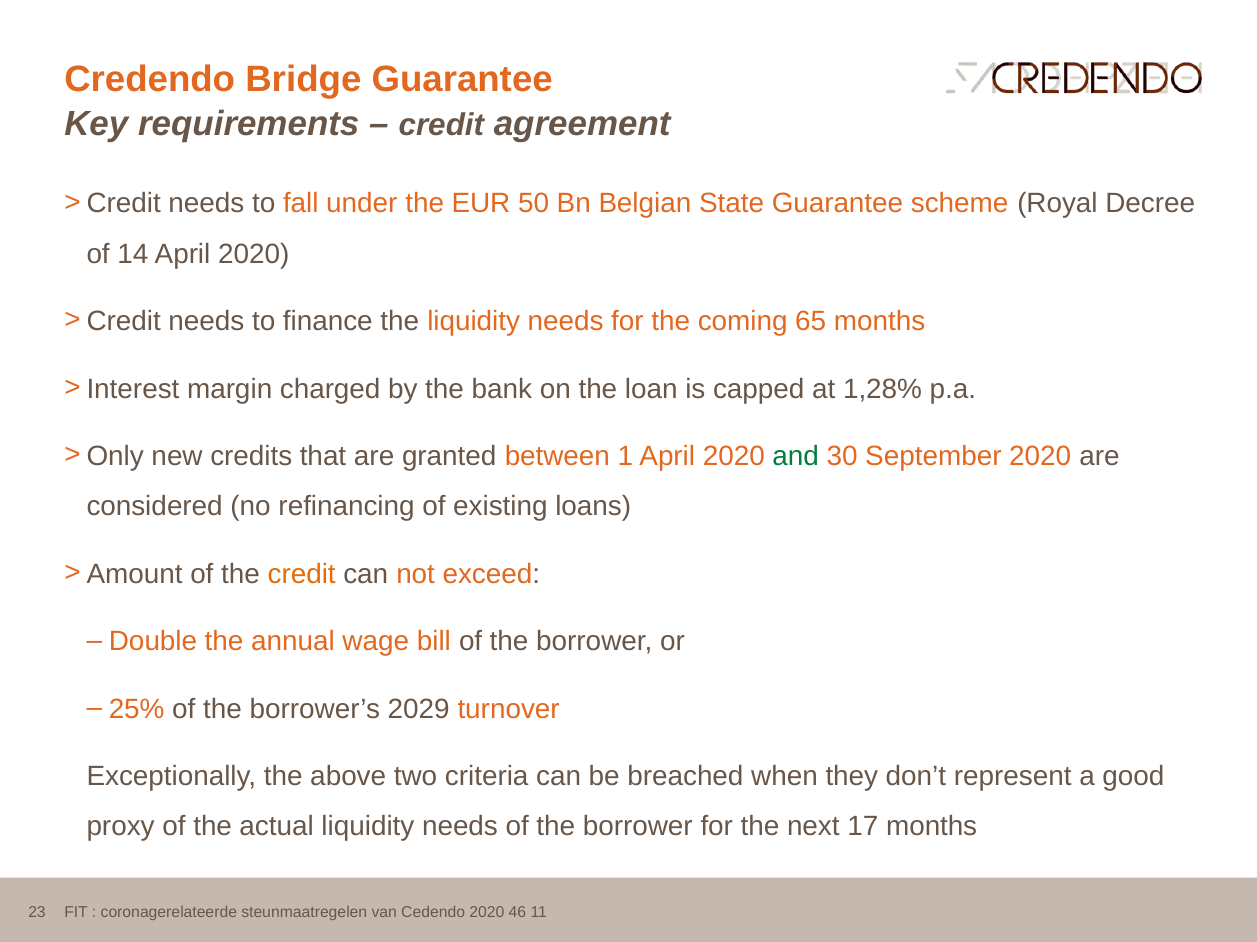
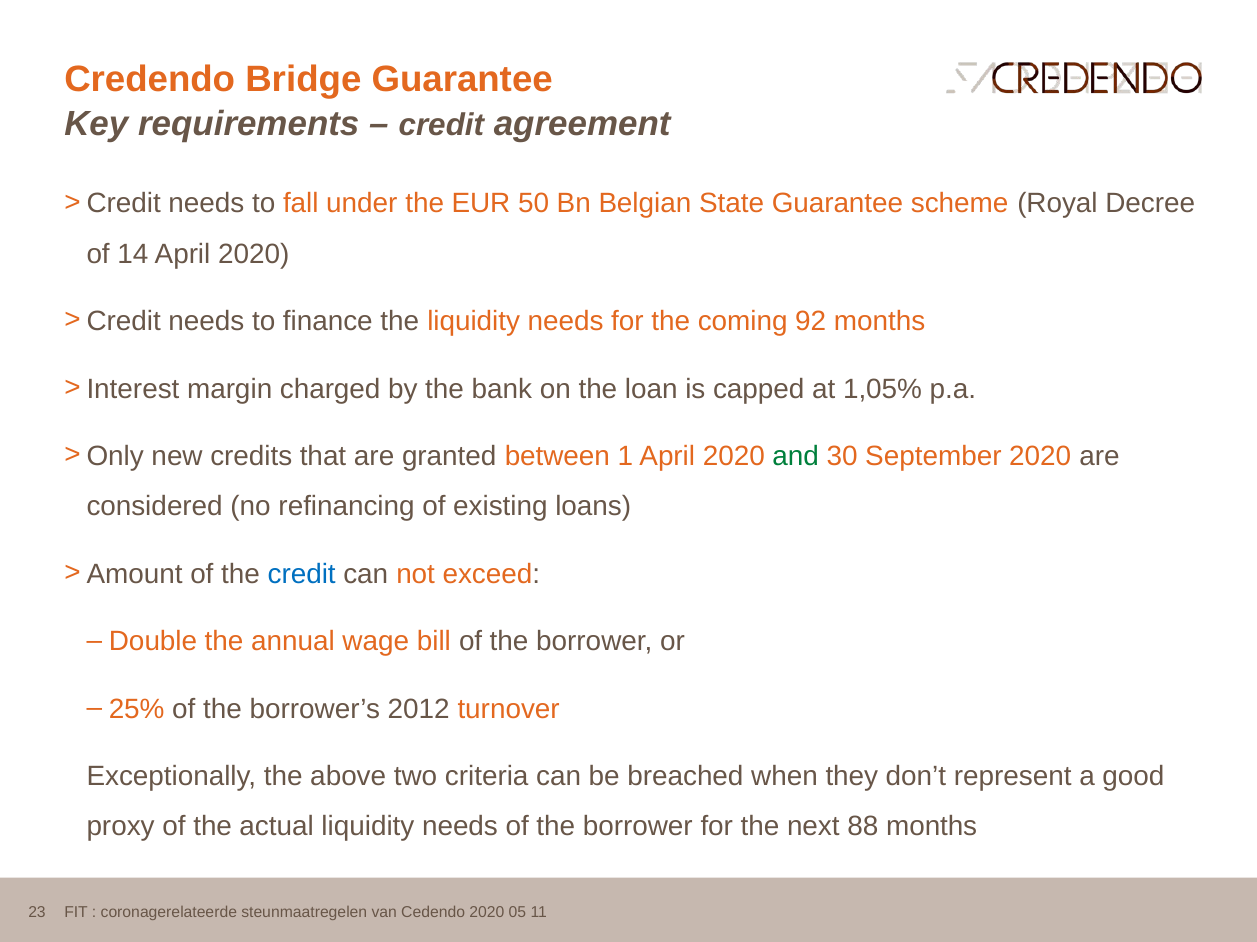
65: 65 -> 92
1,28%: 1,28% -> 1,05%
credit at (302, 575) colour: orange -> blue
2029: 2029 -> 2012
17: 17 -> 88
46: 46 -> 05
